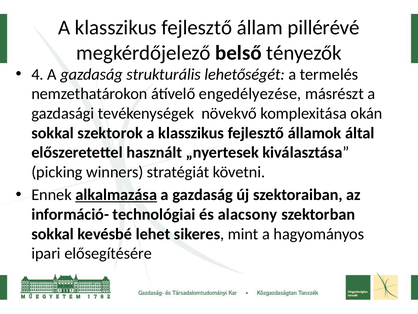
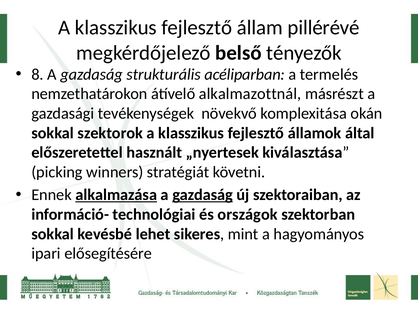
4: 4 -> 8
lehetőségét: lehetőségét -> acéliparban
engedélyezése: engedélyezése -> alkalmazottnál
gazdaság at (203, 195) underline: none -> present
alacsony: alacsony -> országok
